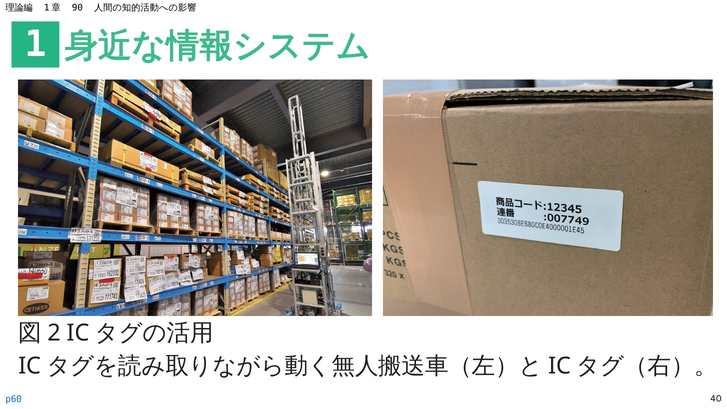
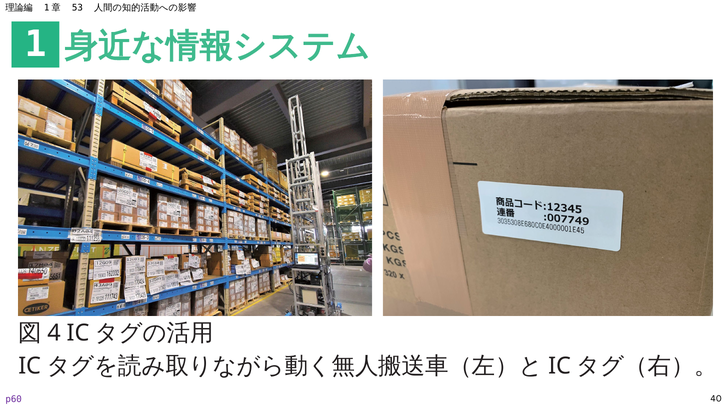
90: 90 -> 53
2: 2 -> 4
p60 colour: blue -> purple
